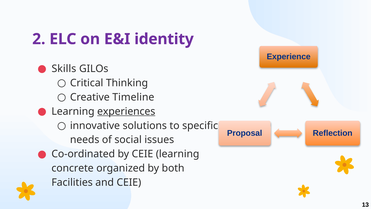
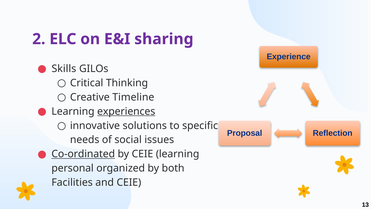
identity: identity -> sharing
Co-ordinated underline: none -> present
concrete: concrete -> personal
